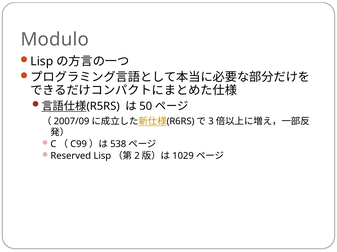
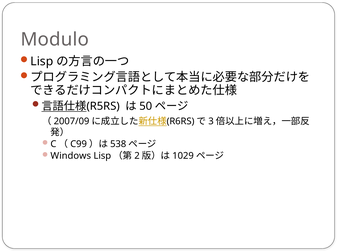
Reserved: Reserved -> Windows
